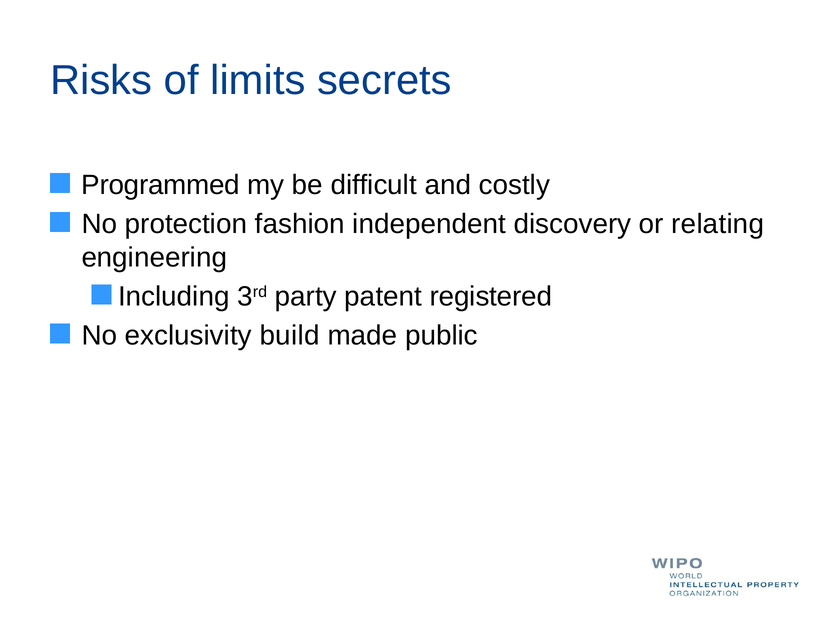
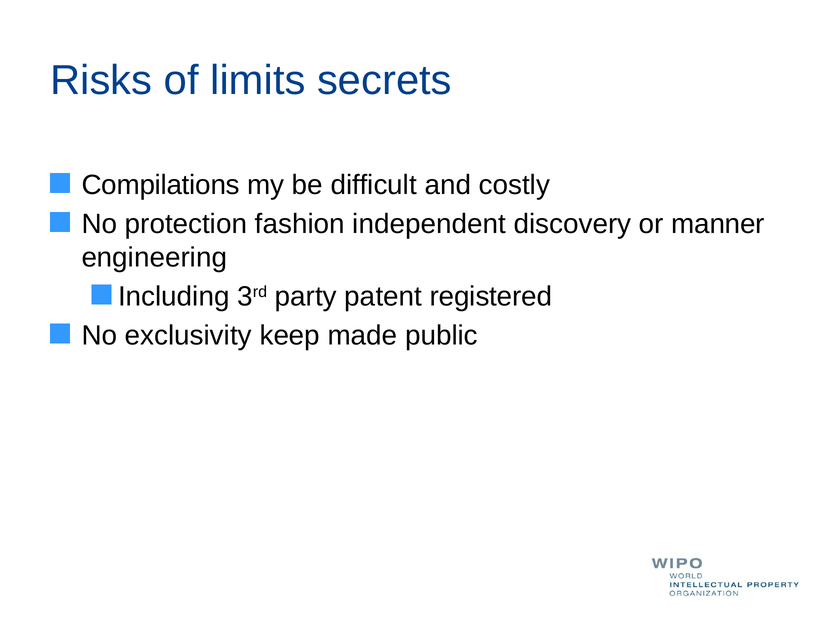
Programmed: Programmed -> Compilations
relating: relating -> manner
build: build -> keep
